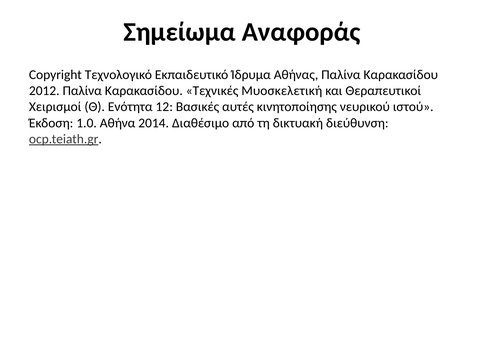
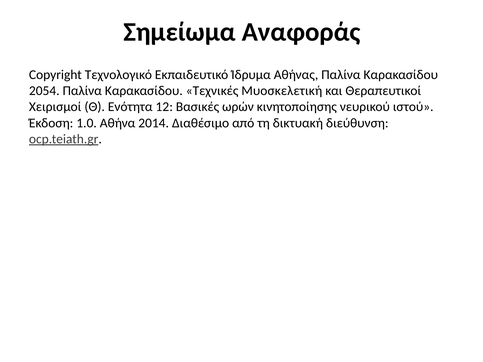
2012: 2012 -> 2054
αυτές: αυτές -> ωρών
